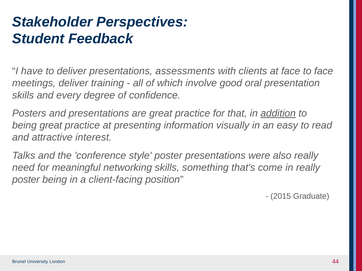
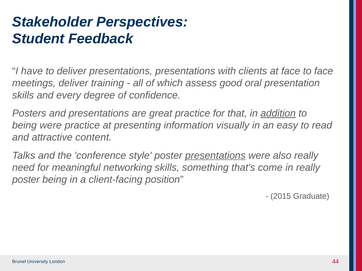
presentations assessments: assessments -> presentations
involve: involve -> assess
being great: great -> were
interest: interest -> content
presentations at (215, 156) underline: none -> present
